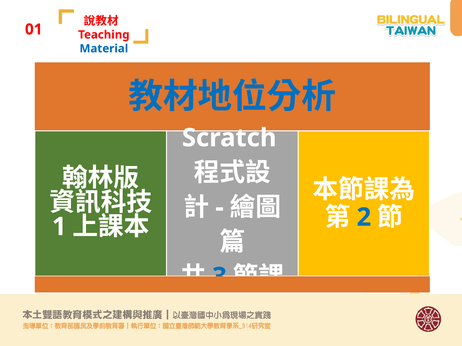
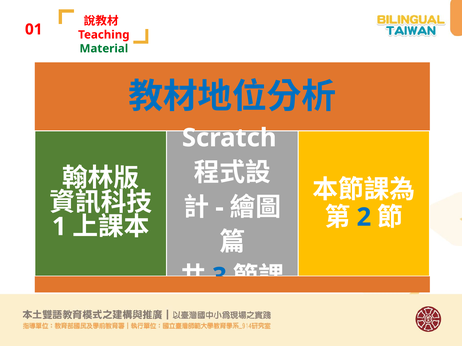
Material colour: blue -> green
